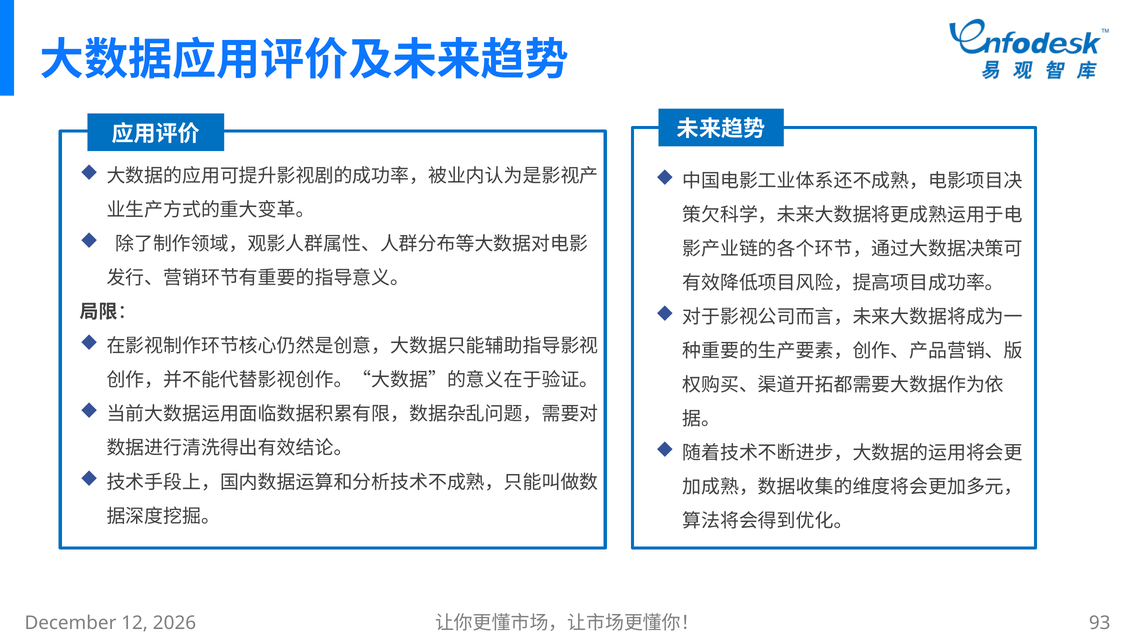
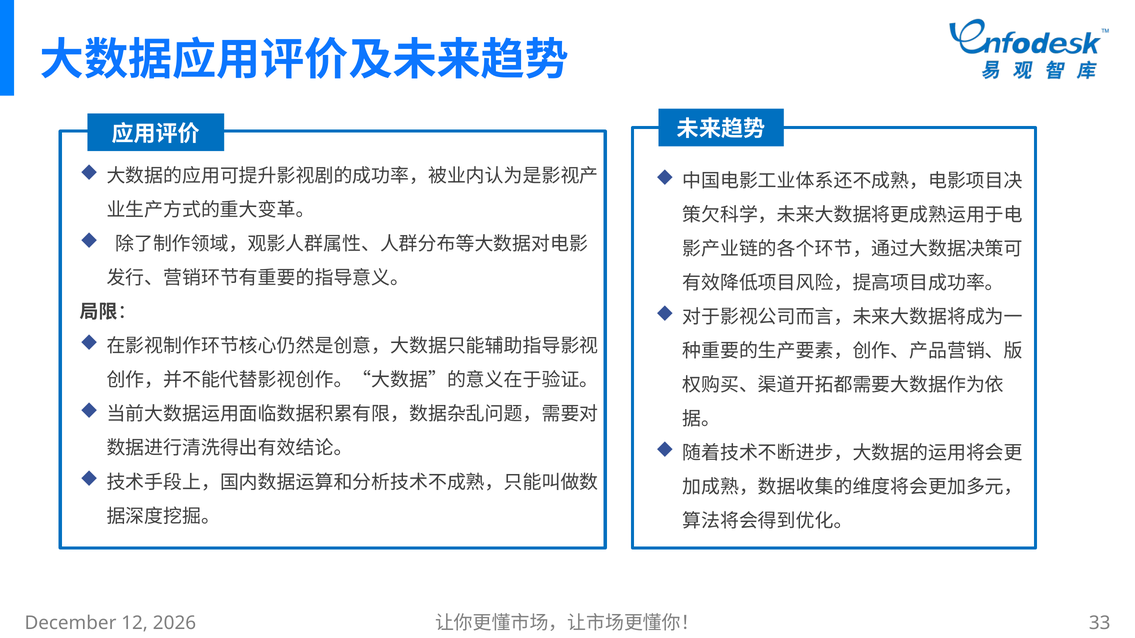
93: 93 -> 33
